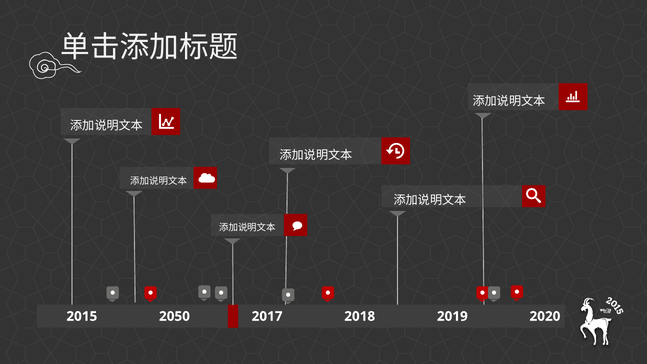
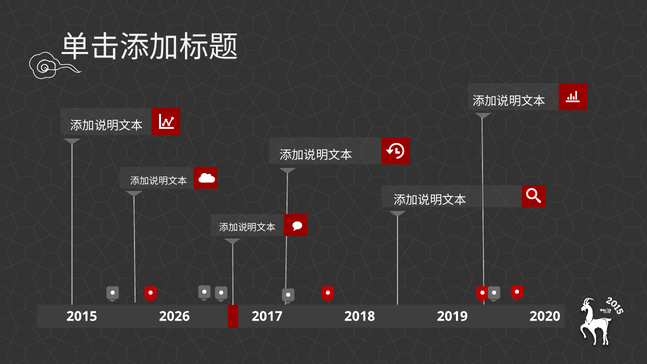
2050: 2050 -> 2026
